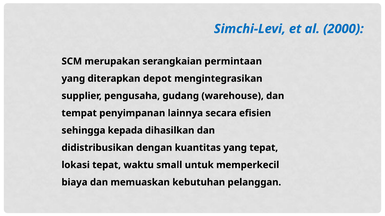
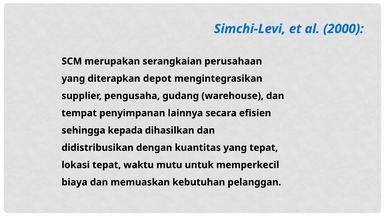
permintaan: permintaan -> perusahaan
small: small -> mutu
